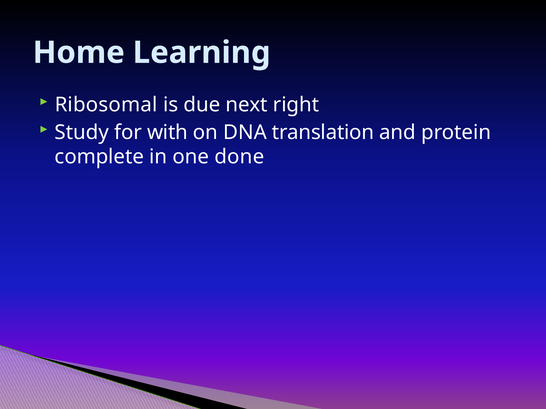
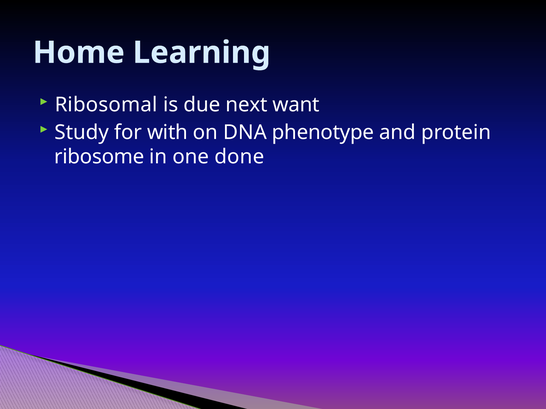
right: right -> want
translation: translation -> phenotype
complete: complete -> ribosome
